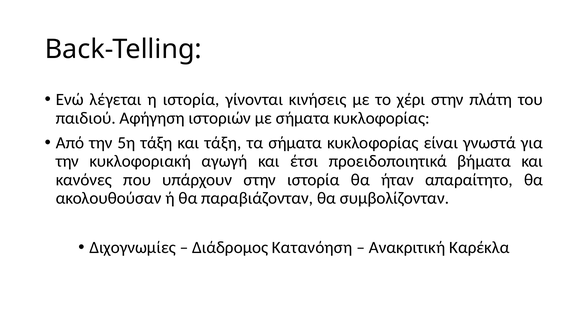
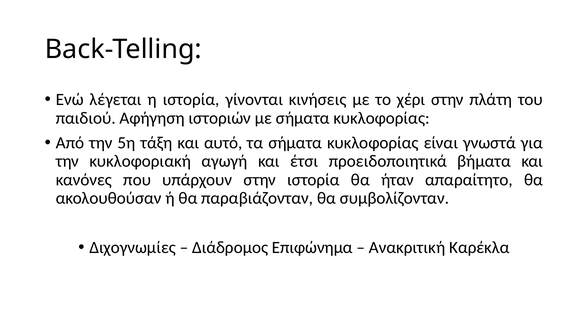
και τάξη: τάξη -> αυτό
Κατανόηση: Κατανόηση -> Επιφώνημα
